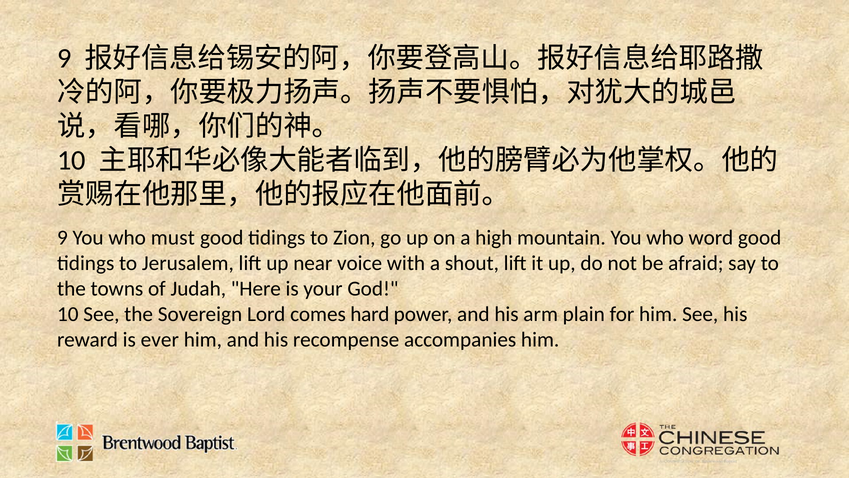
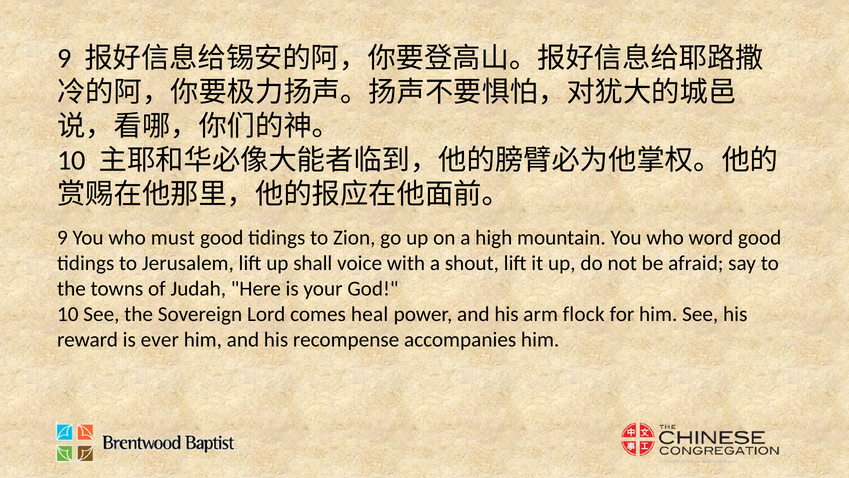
near: near -> shall
hard: hard -> heal
plain: plain -> flock
